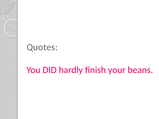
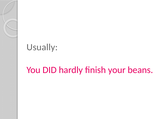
Quotes: Quotes -> Usually
